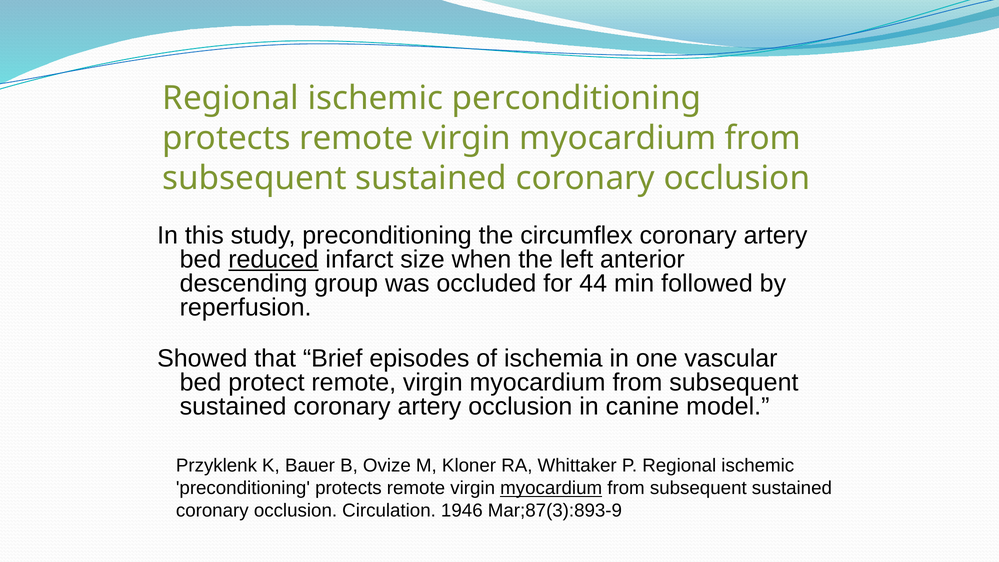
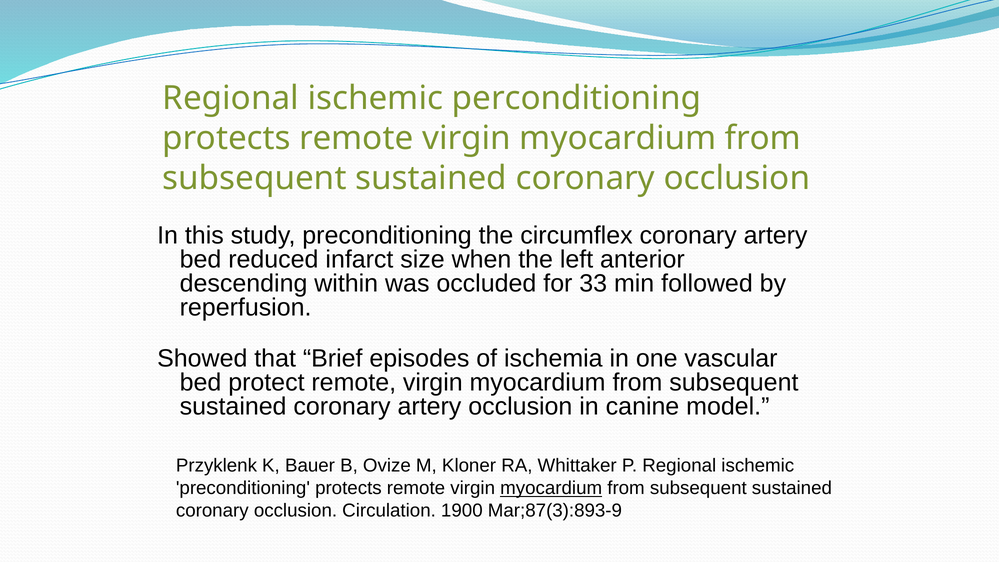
reduced underline: present -> none
group: group -> within
44: 44 -> 33
1946: 1946 -> 1900
